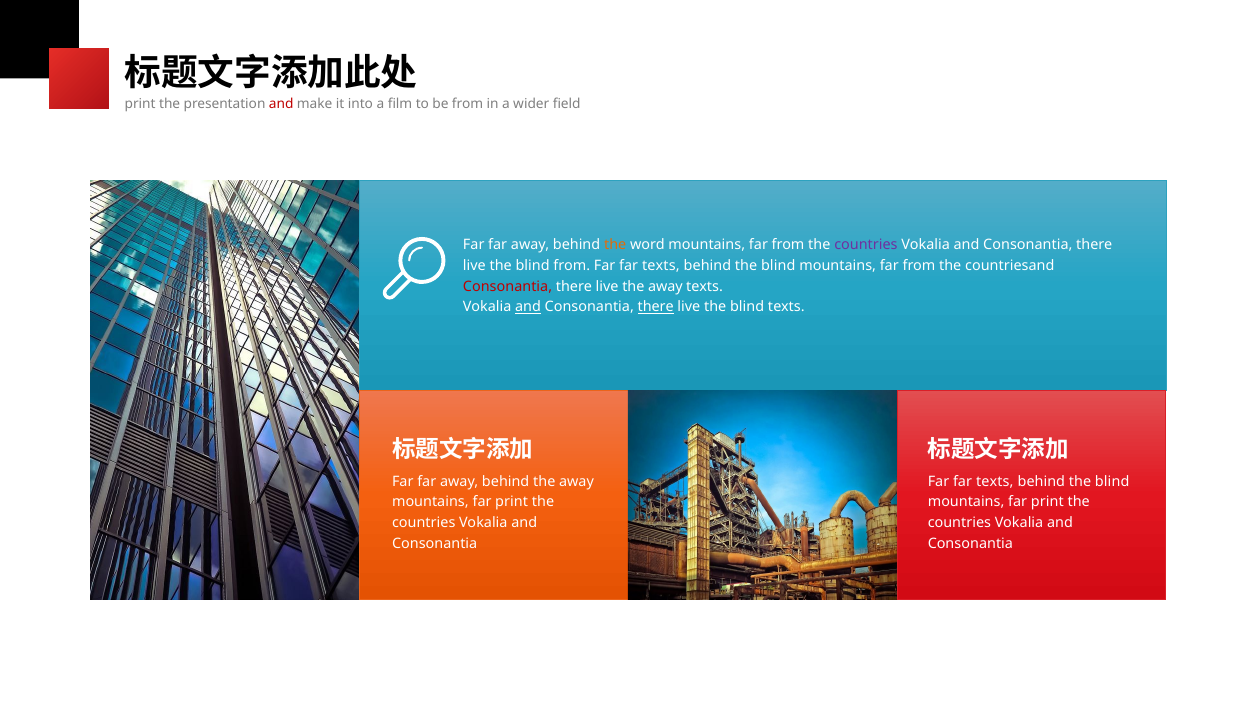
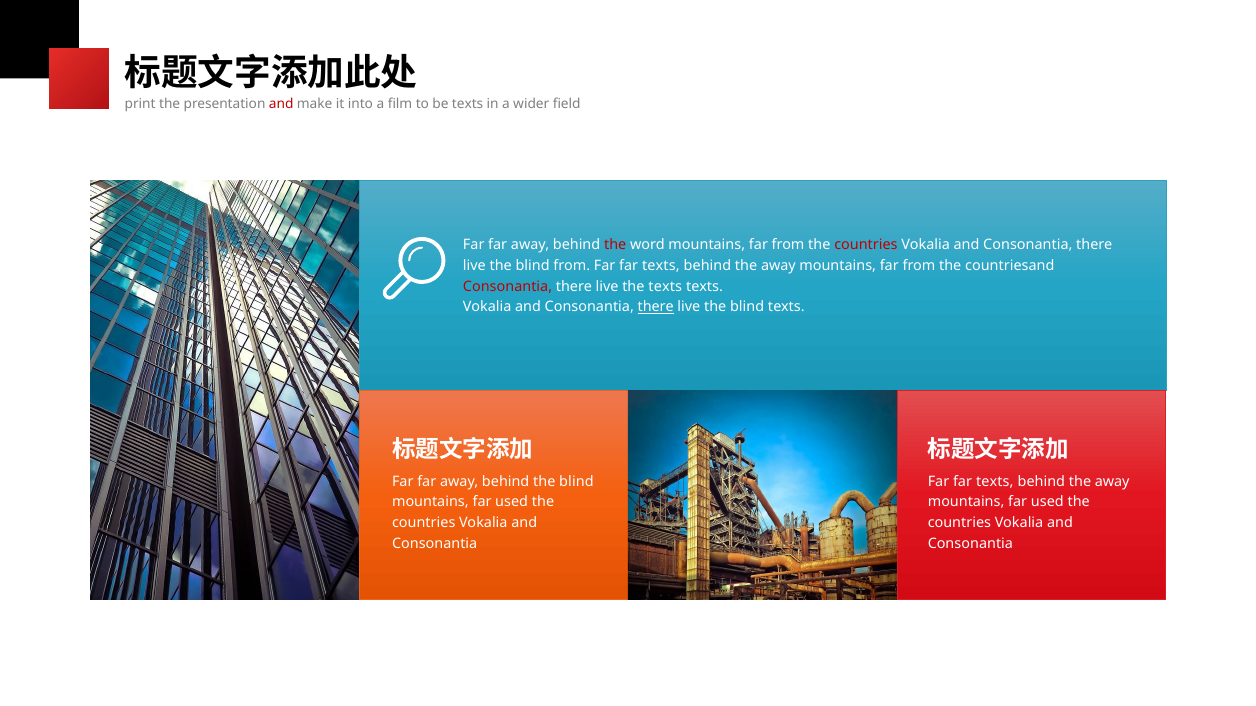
be from: from -> texts
the at (615, 245) colour: orange -> red
countries at (866, 245) colour: purple -> red
blind at (778, 266): blind -> away
live the away: away -> texts
and at (528, 307) underline: present -> none
behind the away: away -> blind
blind at (1112, 482): blind -> away
print at (512, 503): print -> used
print at (1047, 503): print -> used
